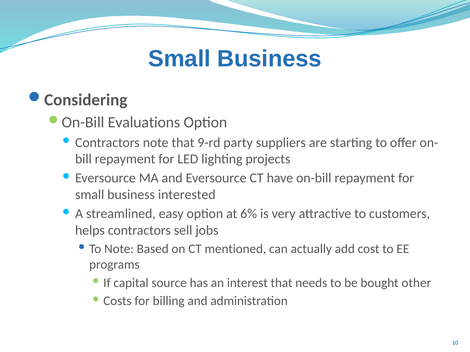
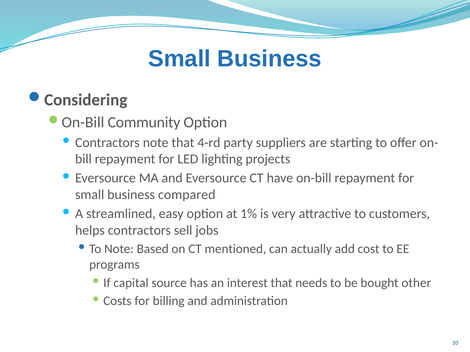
Evaluations: Evaluations -> Community
9-rd: 9-rd -> 4-rd
interested: interested -> compared
6%: 6% -> 1%
